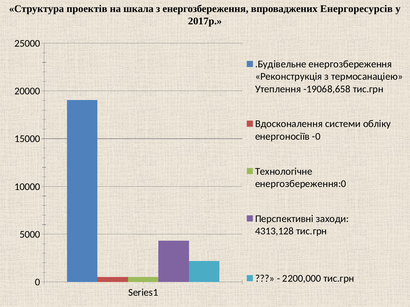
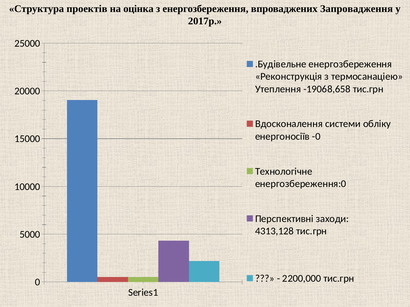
шкала: шкала -> оцінка
Енергоресурсів: Енергоресурсів -> Запровадження
